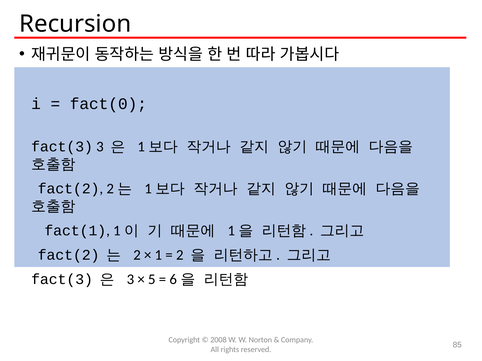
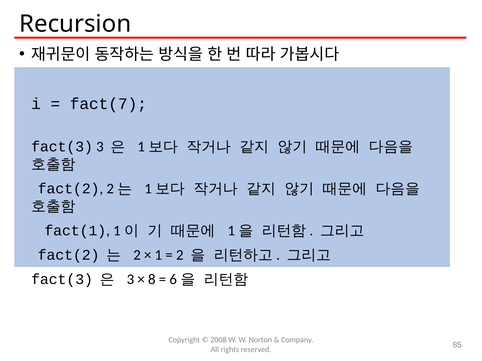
fact(0: fact(0 -> fact(7
5: 5 -> 8
